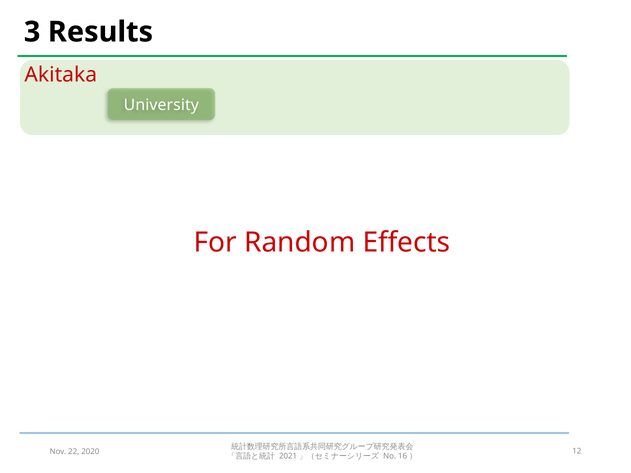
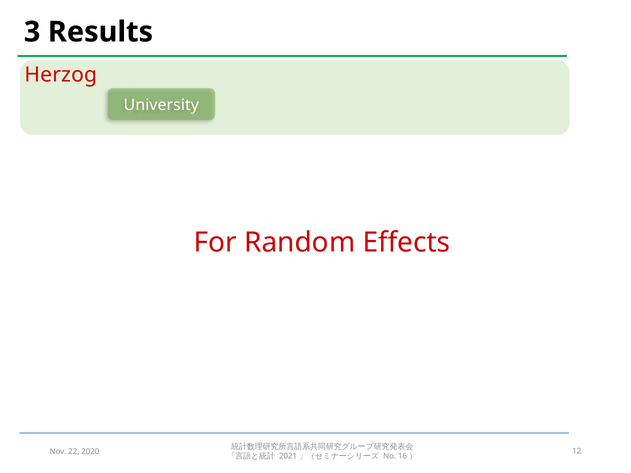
Akitaka: Akitaka -> Herzog
